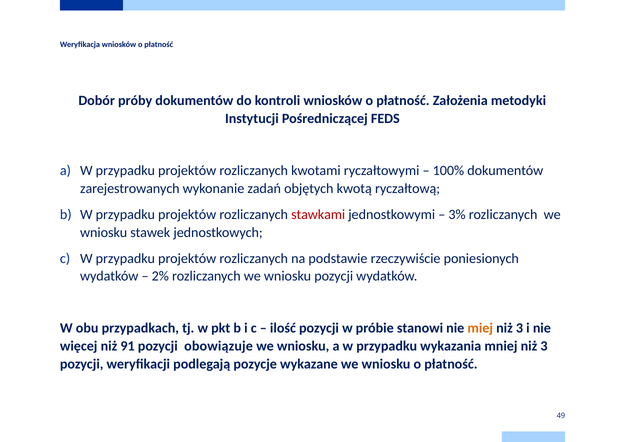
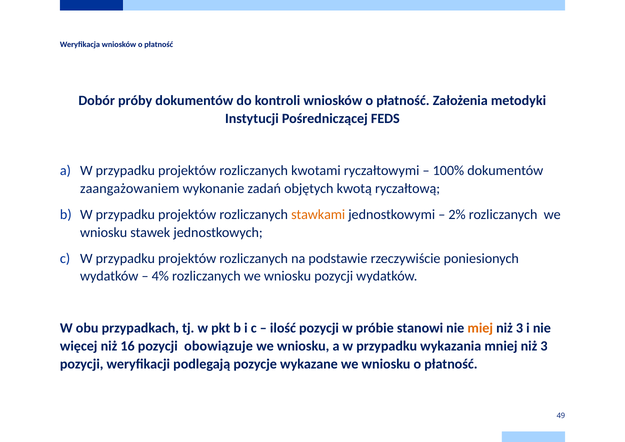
zarejestrowanych: zarejestrowanych -> zaangażowaniem
stawkami colour: red -> orange
3%: 3% -> 2%
2%: 2% -> 4%
91: 91 -> 16
